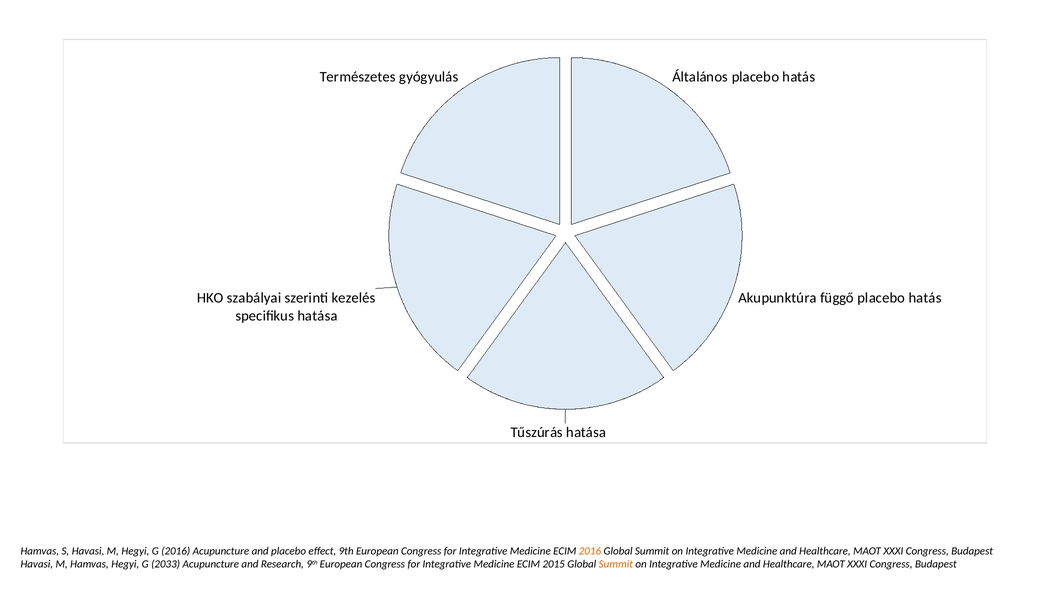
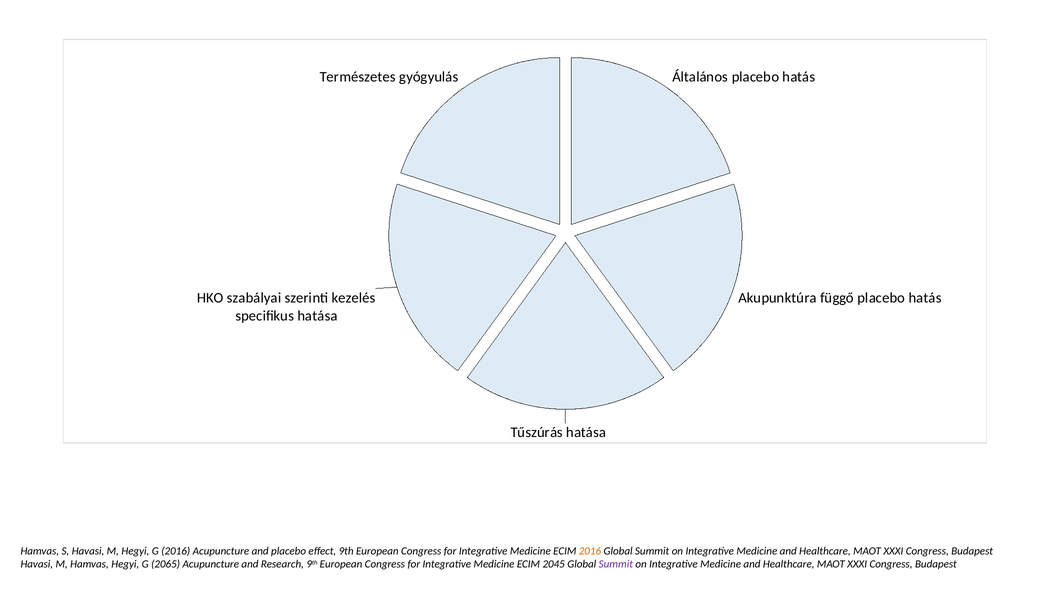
2033: 2033 -> 2065
2015: 2015 -> 2045
Summit at (616, 564) colour: orange -> purple
